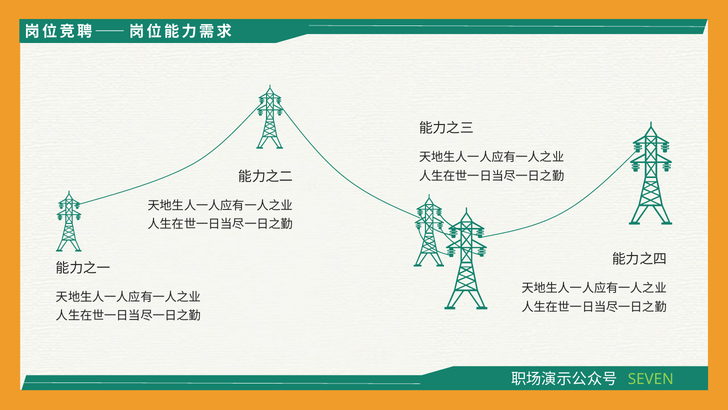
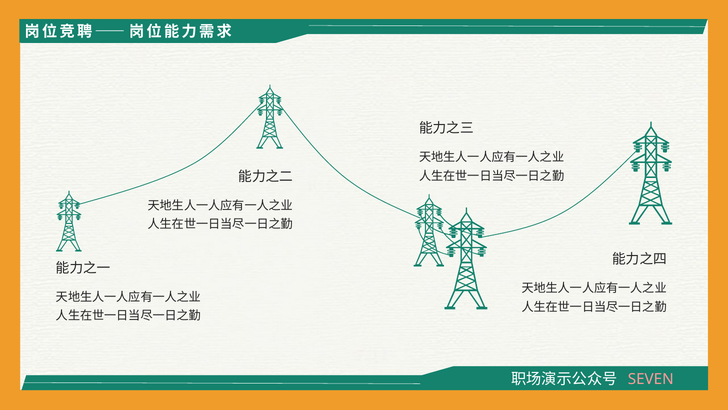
SEVEN colour: light green -> pink
